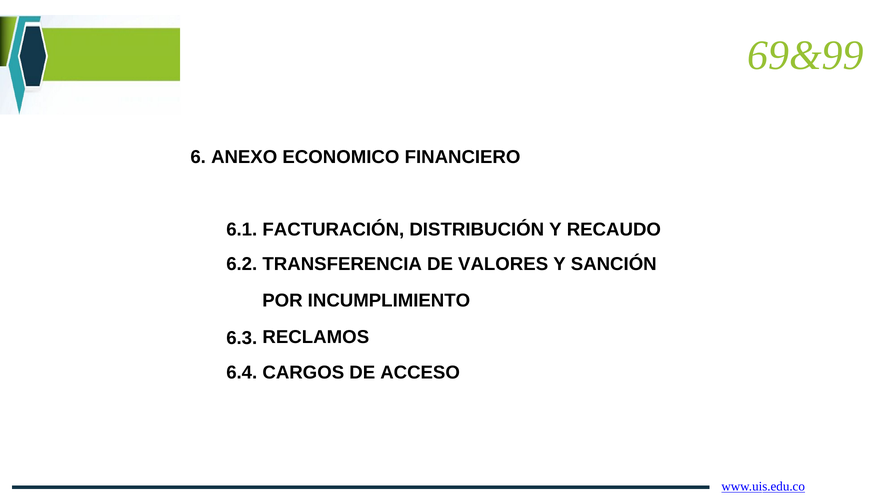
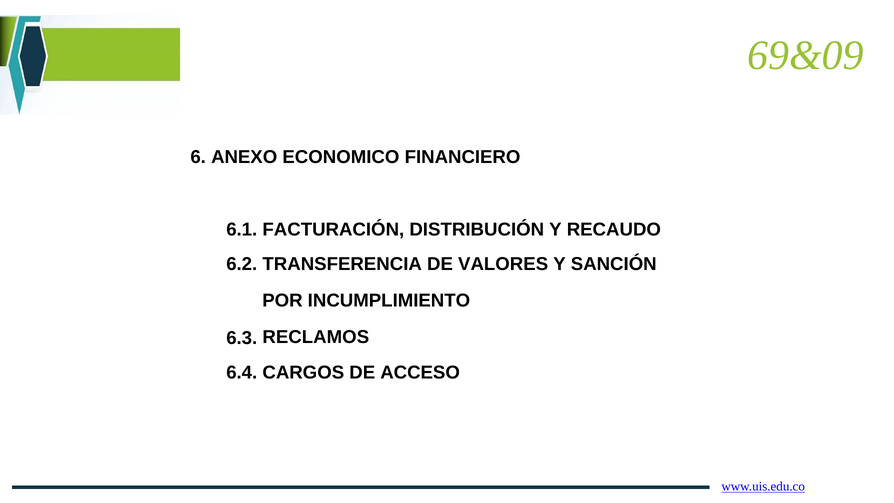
69&99: 69&99 -> 69&09
